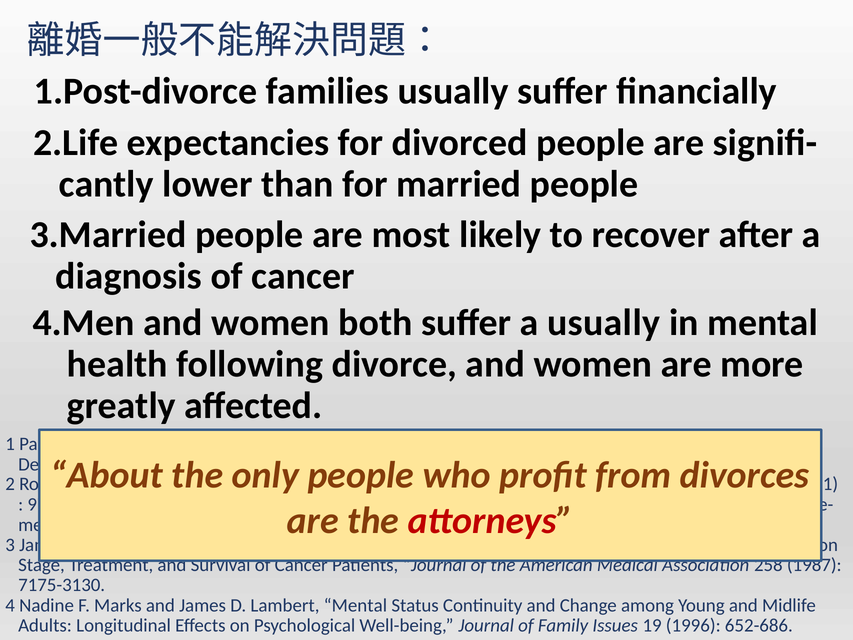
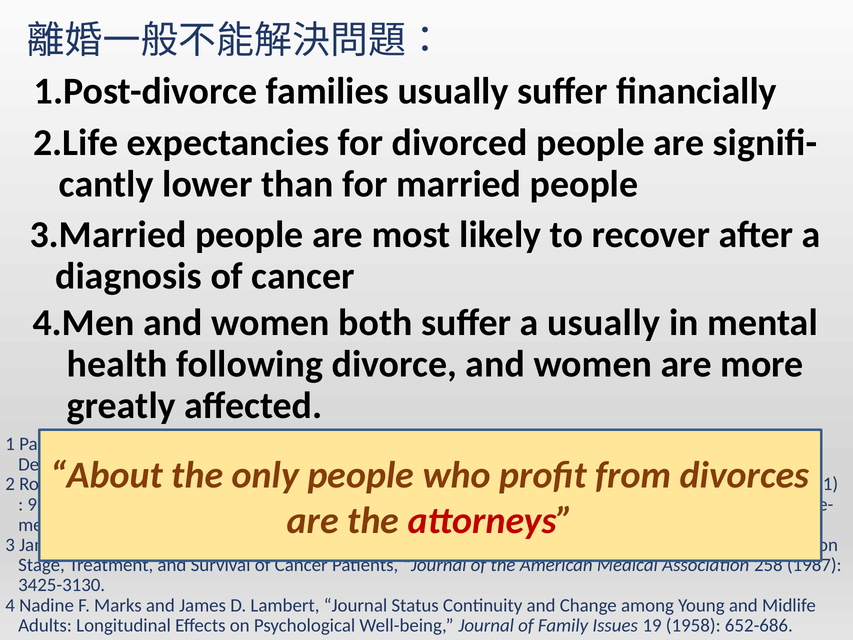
7175-3130: 7175-3130 -> 3425-3130
Lambert Mental: Mental -> Journal
1996: 1996 -> 1958
